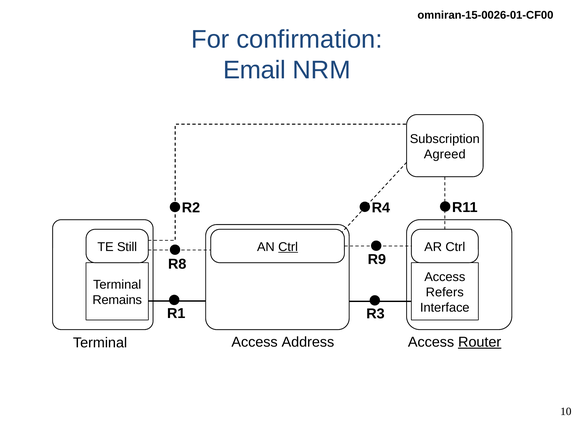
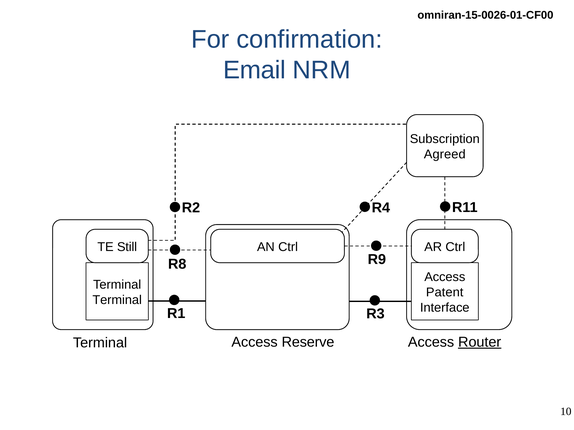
Ctrl at (288, 247) underline: present -> none
Refers: Refers -> Patent
Remains at (117, 300): Remains -> Terminal
Address: Address -> Reserve
